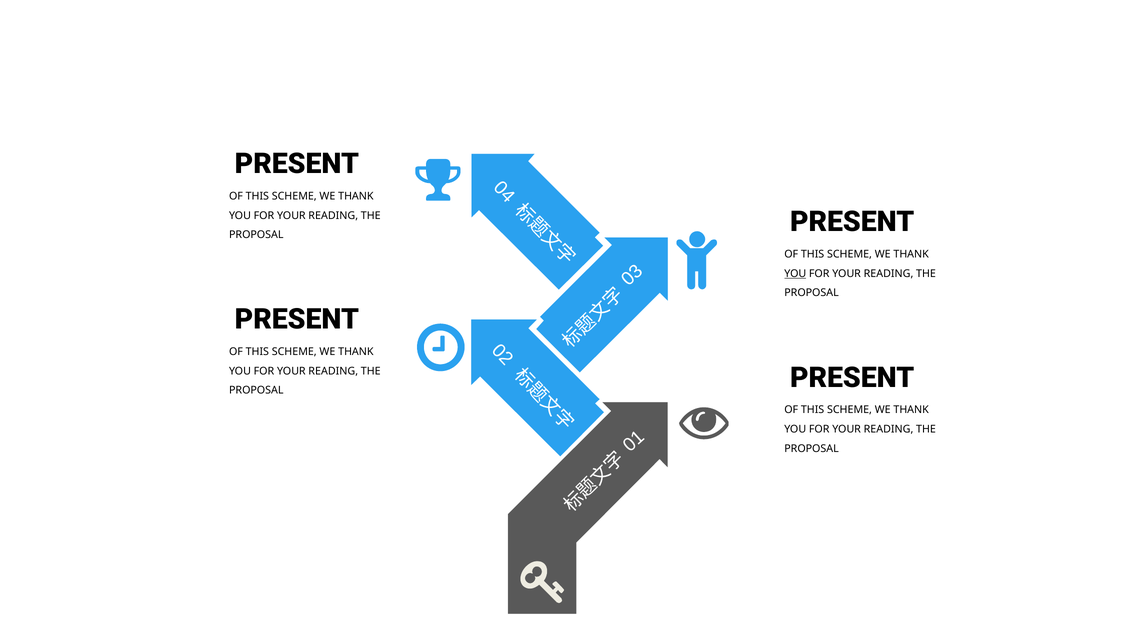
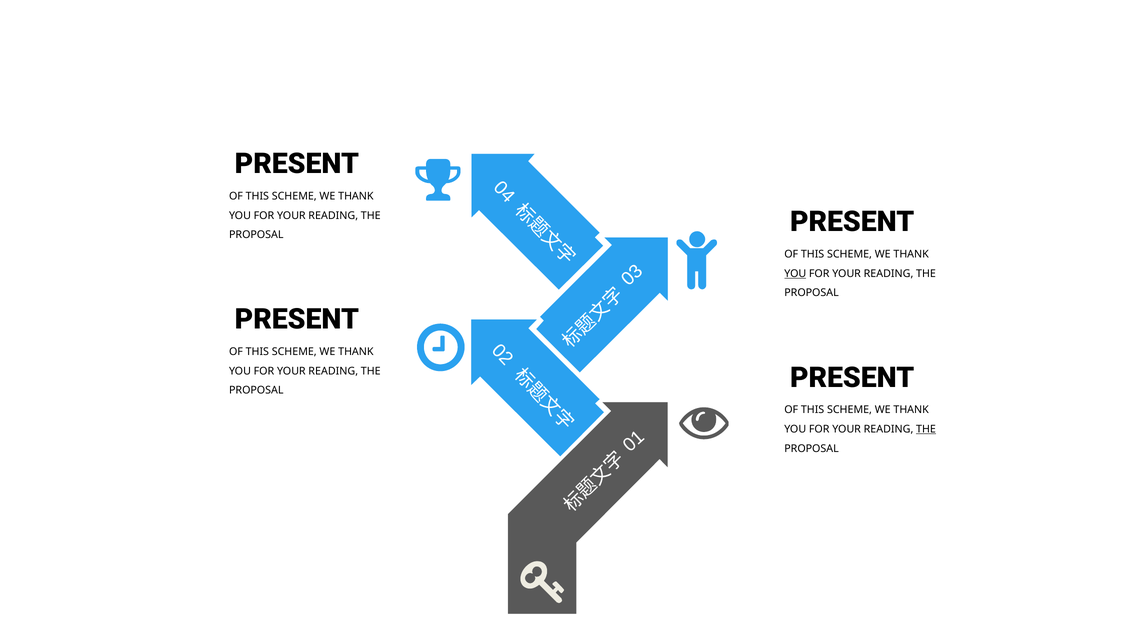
THE at (926, 429) underline: none -> present
